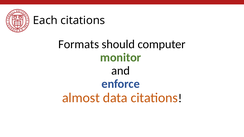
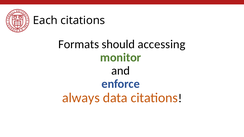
computer: computer -> accessing
almost: almost -> always
